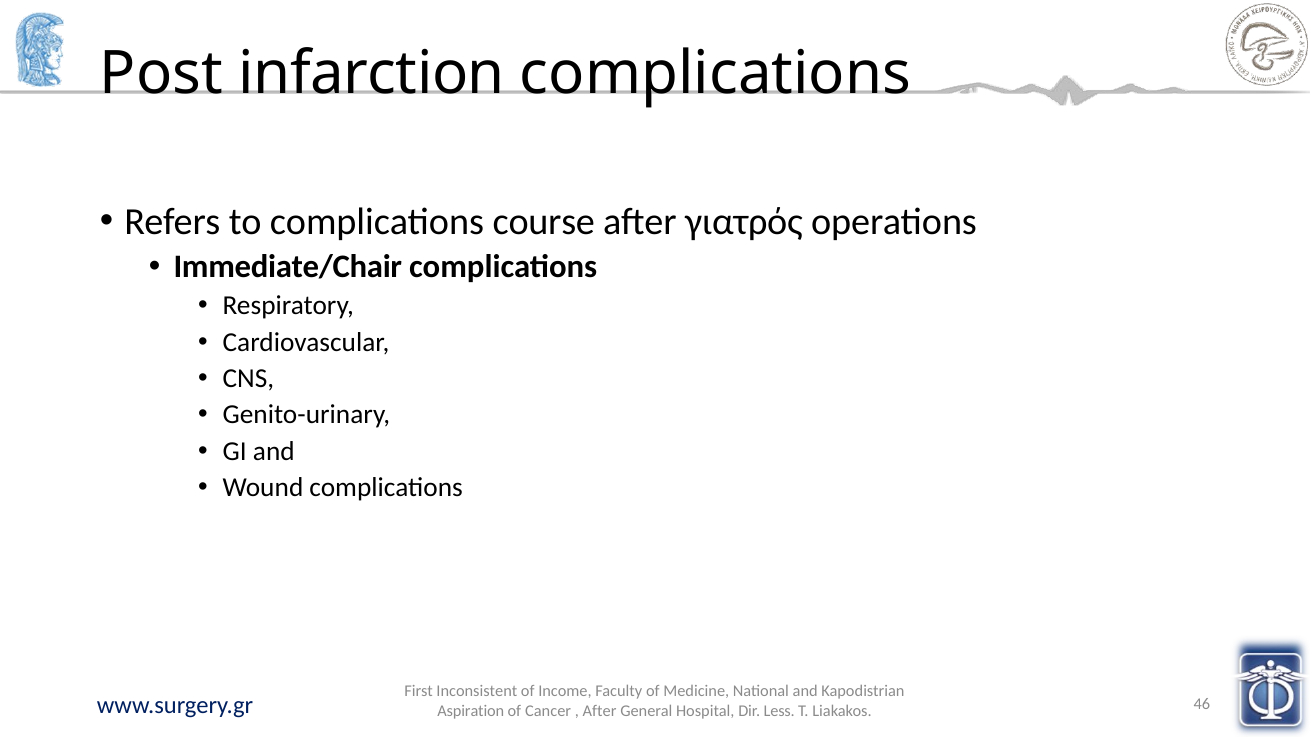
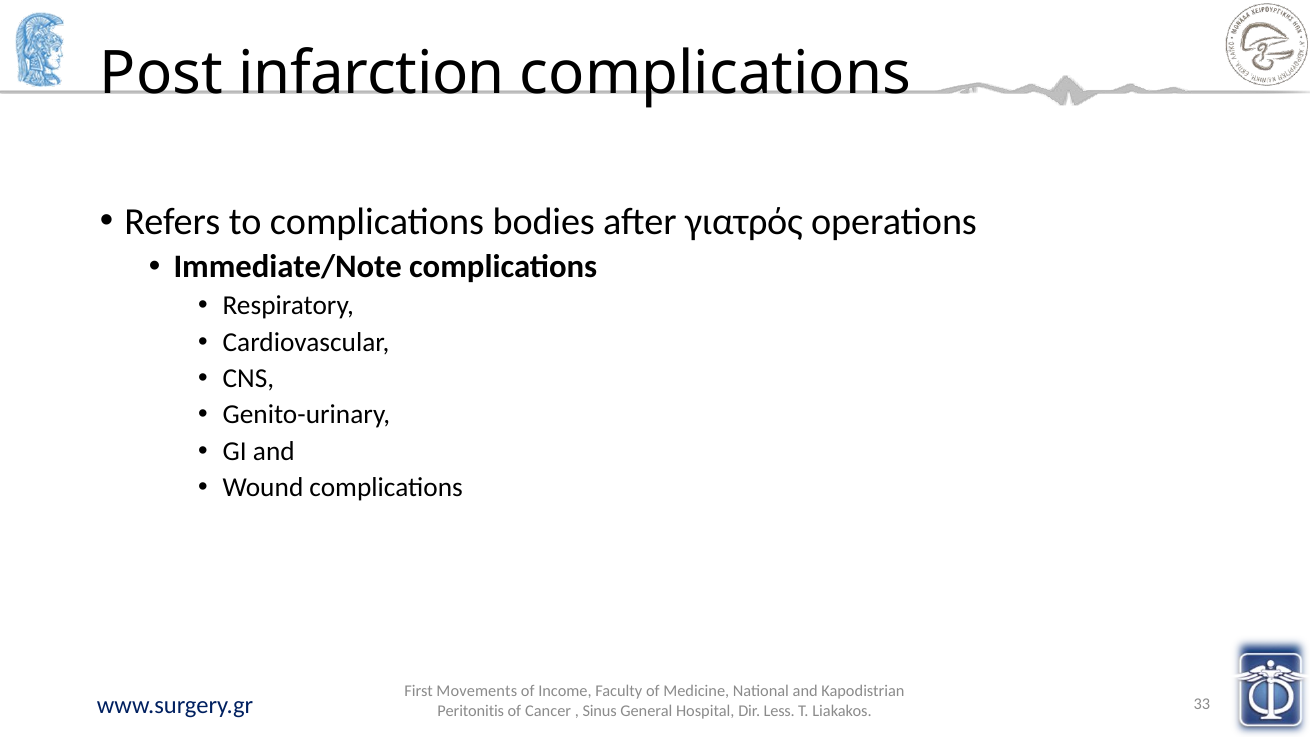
course: course -> bodies
Immediate/Chair: Immediate/Chair -> Immediate/Note
Inconsistent: Inconsistent -> Movements
Aspiration: Aspiration -> Peritonitis
After at (600, 711): After -> Sinus
46: 46 -> 33
